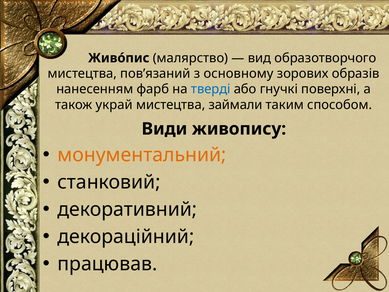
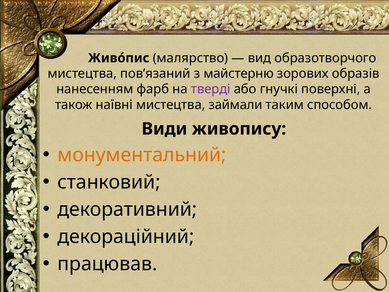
основному: основному -> майстерню
тверді colour: blue -> purple
украй: украй -> наївні
